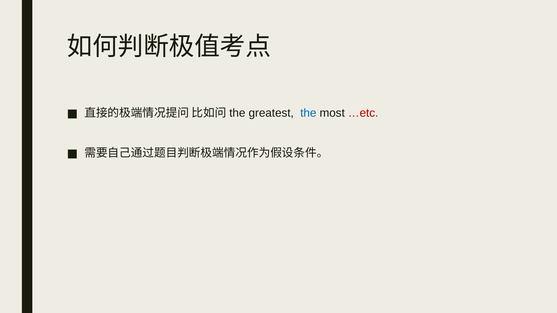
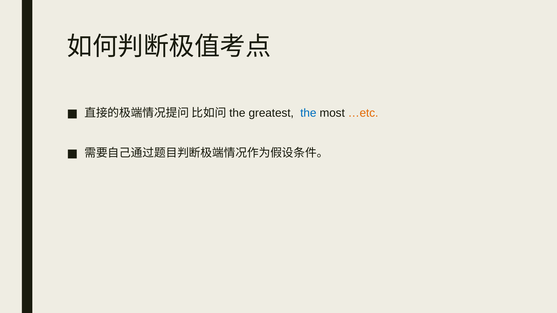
…etc colour: red -> orange
